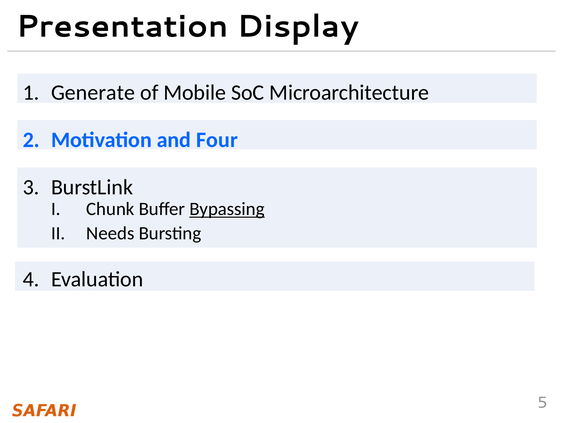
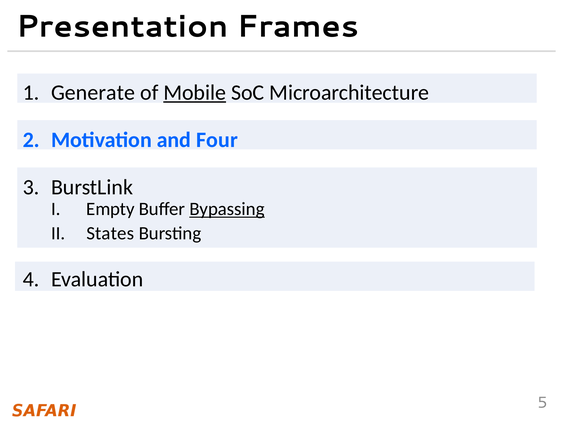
Display: Display -> Frames
Mobile underline: none -> present
Chunk: Chunk -> Empty
Needs: Needs -> States
